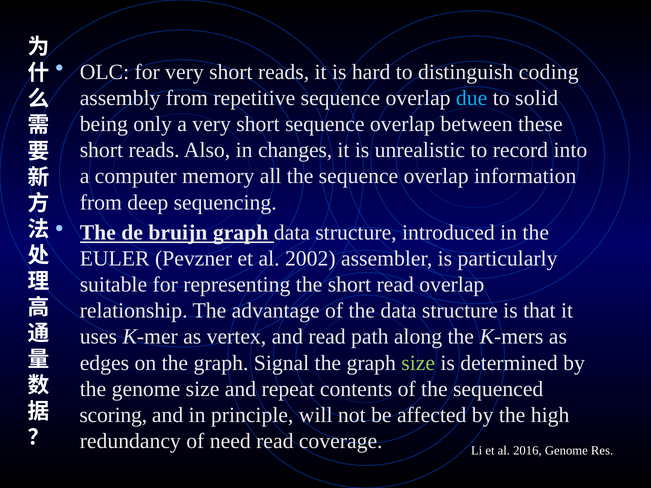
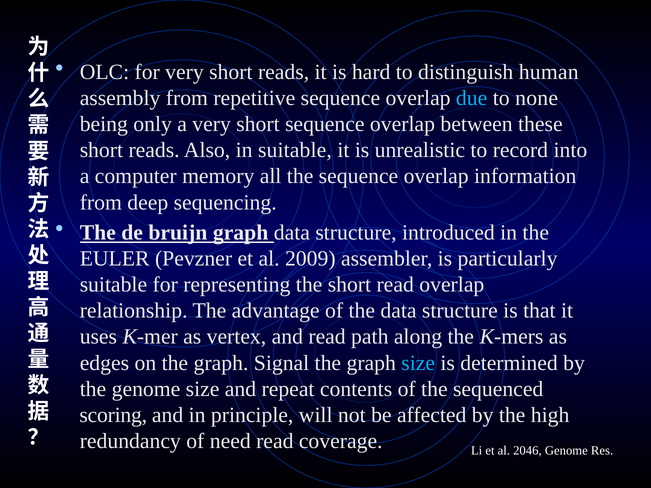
coding: coding -> human
solid: solid -> none
in changes: changes -> suitable
2002: 2002 -> 2009
size at (418, 363) colour: light green -> light blue
2016: 2016 -> 2046
